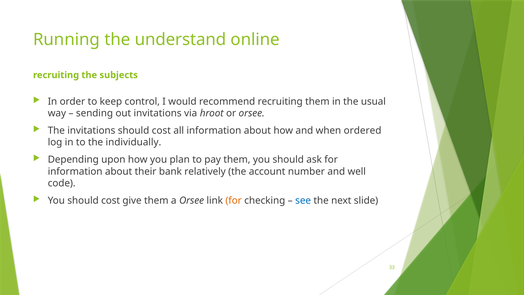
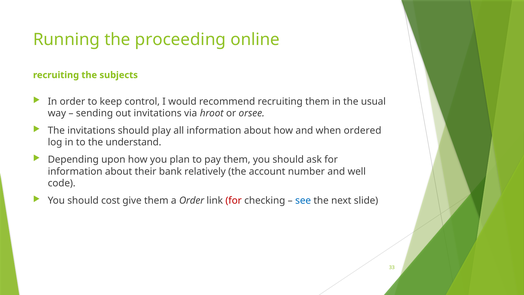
understand: understand -> proceeding
invitations should cost: cost -> play
individually: individually -> understand
a Orsee: Orsee -> Order
for at (234, 200) colour: orange -> red
